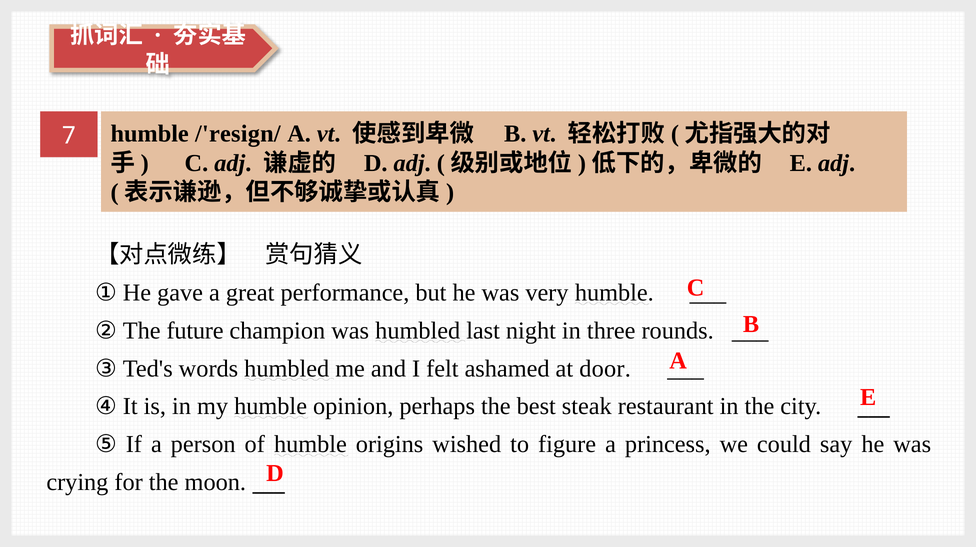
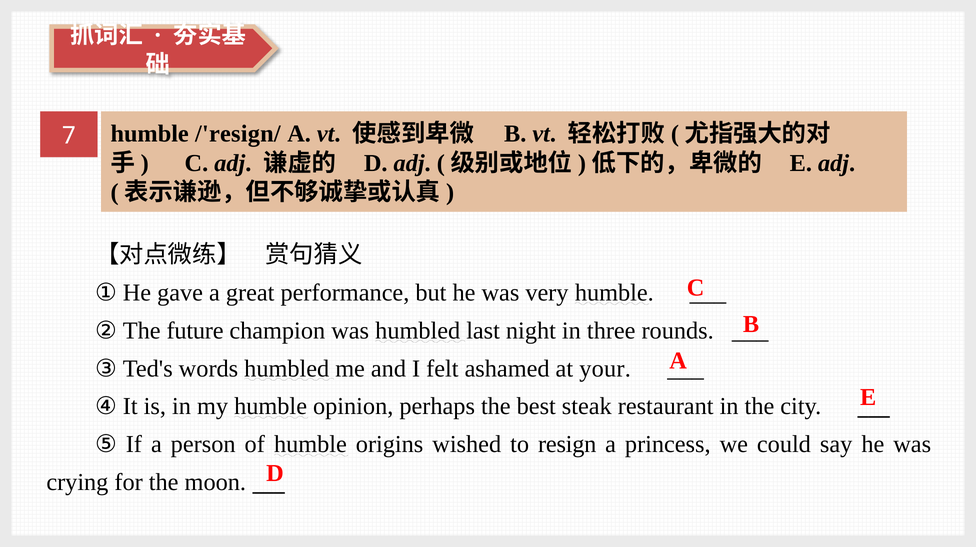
door: door -> your
figure: figure -> resign
